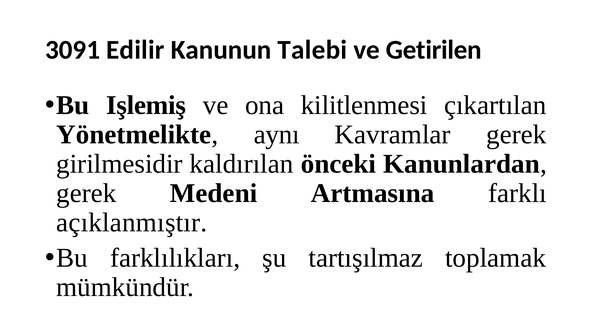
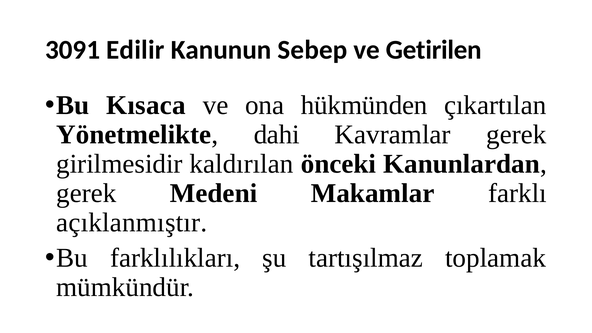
Talebi: Talebi -> Sebep
Işlemiş: Işlemiş -> Kısaca
kilitlenmesi: kilitlenmesi -> hükmünden
aynı: aynı -> dahi
Artmasına: Artmasına -> Makamlar
